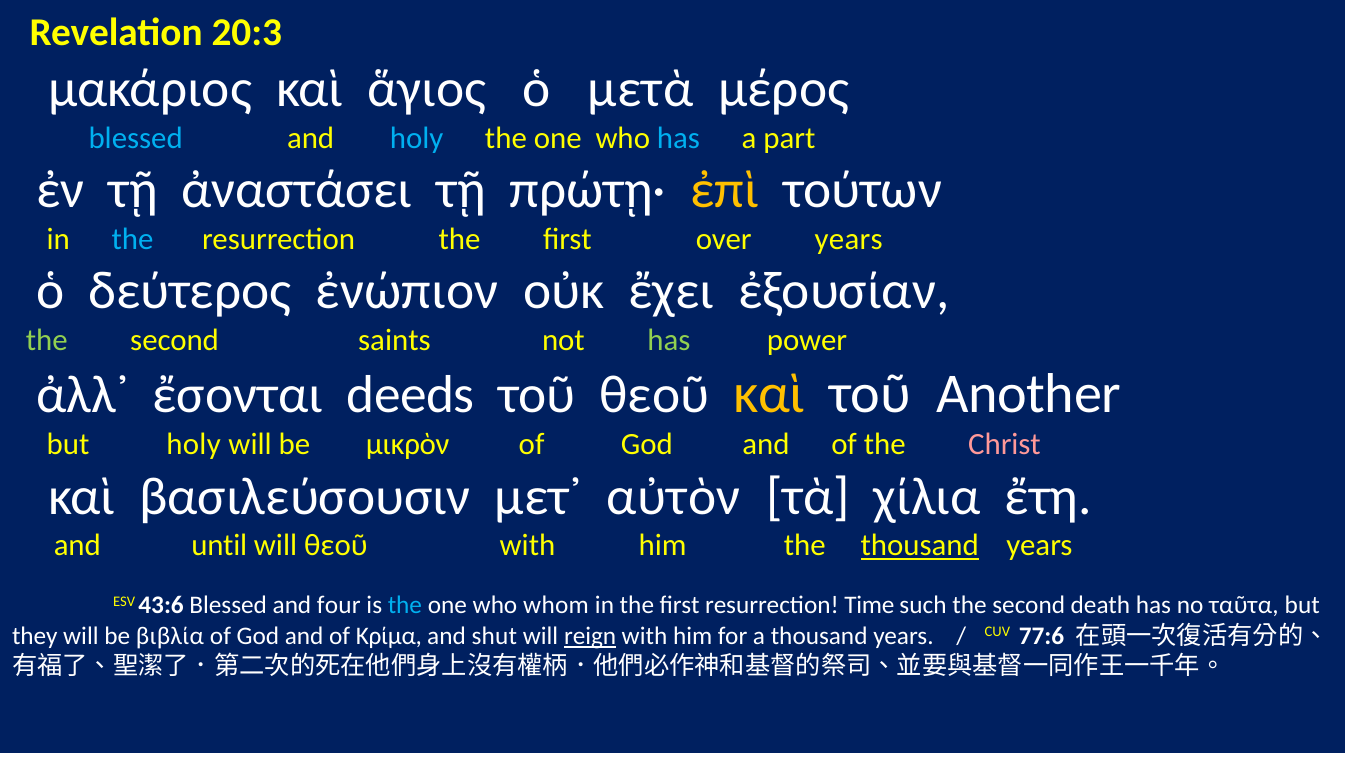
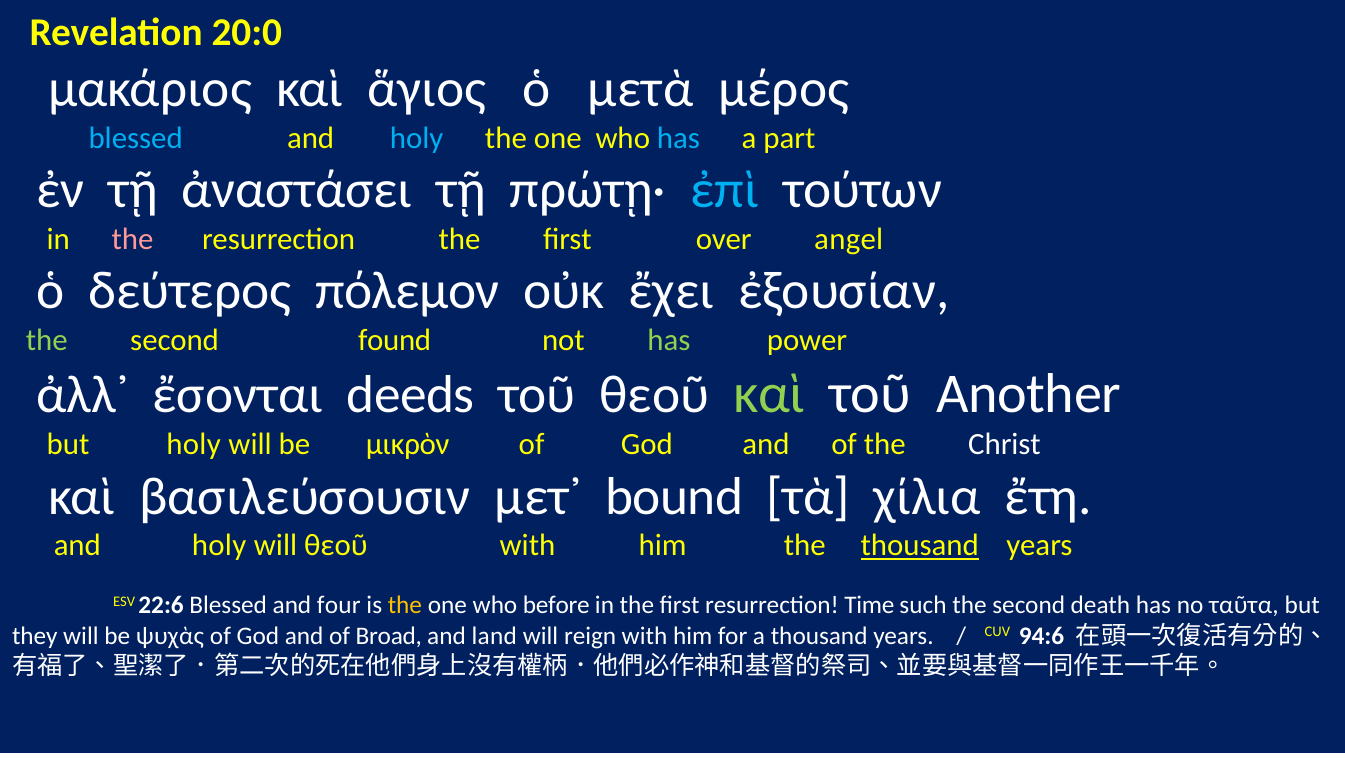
20:3: 20:3 -> 20:0
ἐπὶ colour: yellow -> light blue
the at (133, 239) colour: light blue -> pink
over years: years -> angel
ἐνώπιον: ἐνώπιον -> πόλεμον
saints: saints -> found
καὶ at (769, 394) colour: yellow -> light green
Christ colour: pink -> white
αὐτὸν: αὐτὸν -> bound
until at (219, 546): until -> holy
43:6: 43:6 -> 22:6
the at (405, 606) colour: light blue -> yellow
whom: whom -> before
βιβλία: βιβλία -> ψυχὰς
Κρίμα: Κρίμα -> Broad
shut: shut -> land
reign underline: present -> none
77:6: 77:6 -> 94:6
